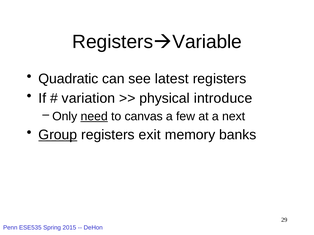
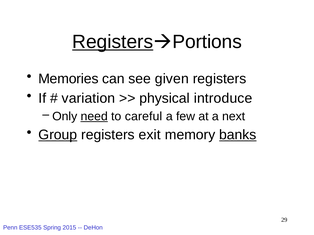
Registers at (113, 42) underline: none -> present
Variable: Variable -> Portions
Quadratic: Quadratic -> Memories
latest: latest -> given
canvas: canvas -> careful
banks underline: none -> present
